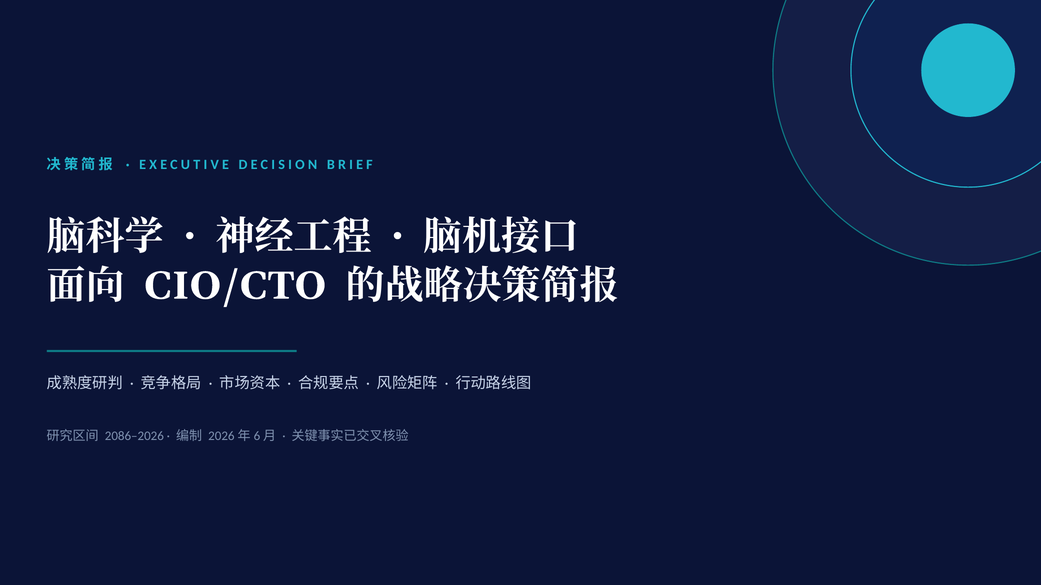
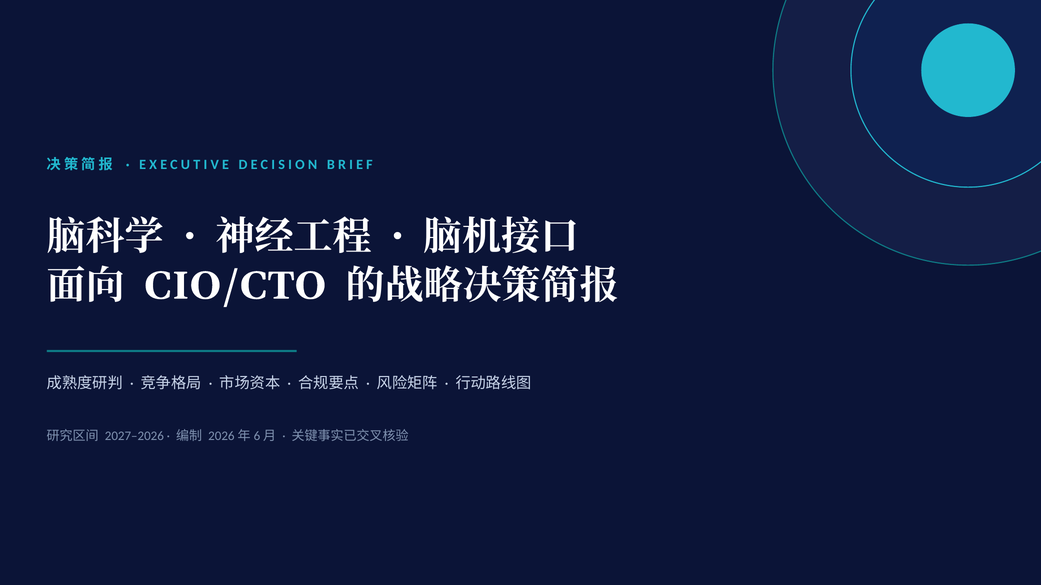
2086–2026: 2086–2026 -> 2027–2026
